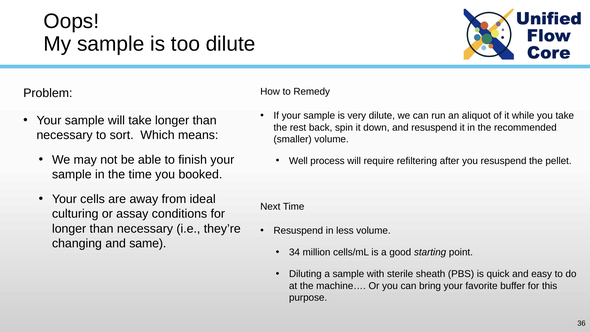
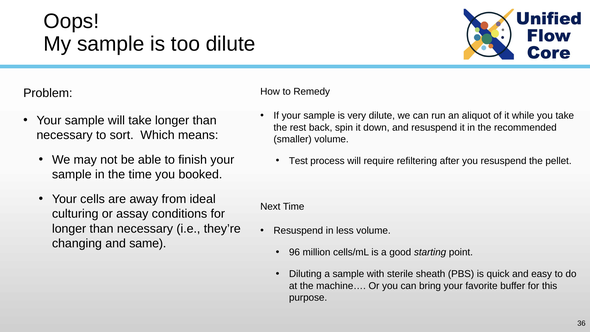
Well: Well -> Test
34: 34 -> 96
